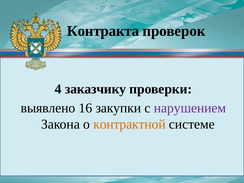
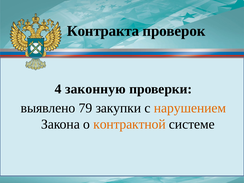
заказчику: заказчику -> законную
16: 16 -> 79
нарушением colour: purple -> orange
